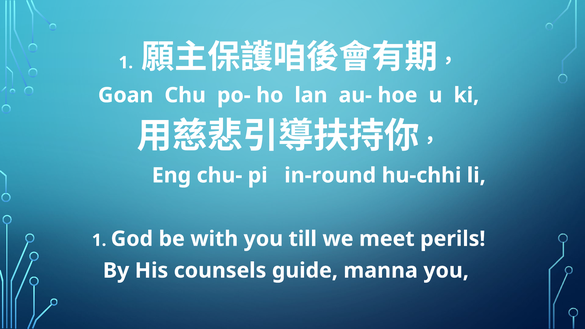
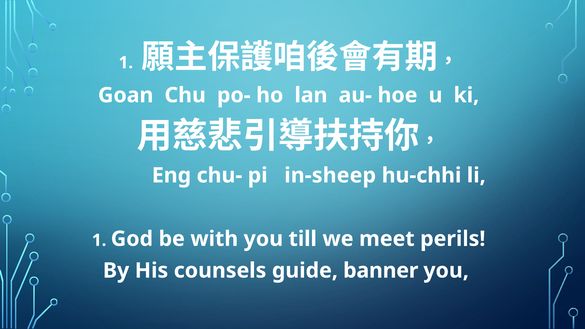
in-round: in-round -> in-sheep
manna: manna -> banner
